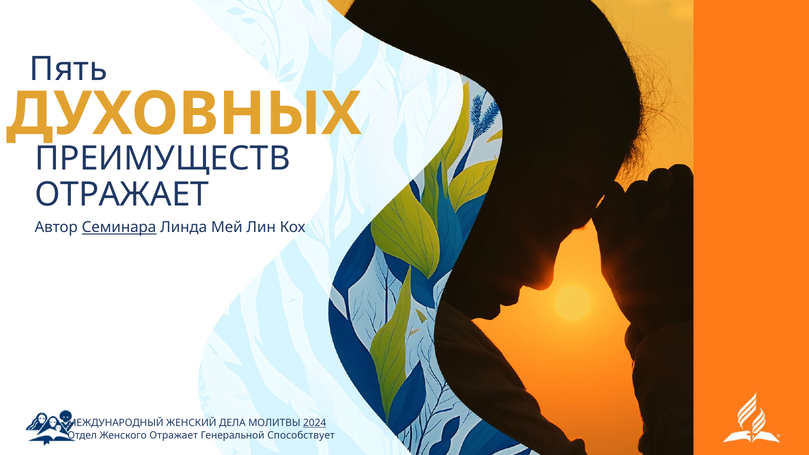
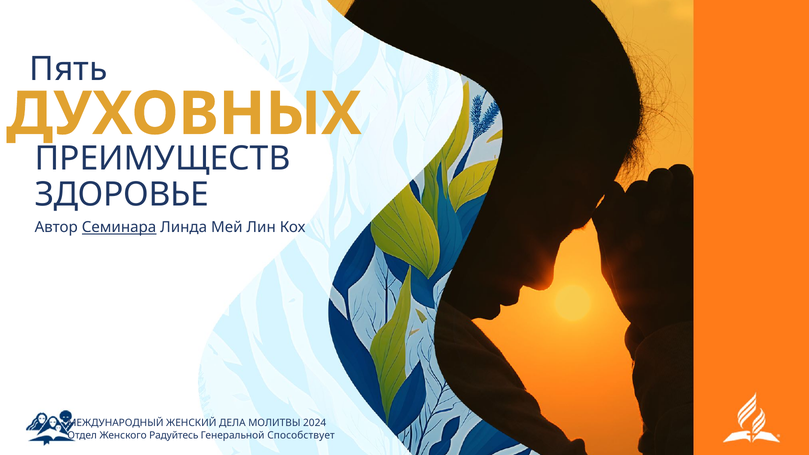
ОТРАЖАЕТ at (122, 195): ОТРАЖАЕТ -> ЗДОРОВЬЕ
2024 underline: present -> none
Женского Отражает: Отражает -> Радуйтесь
